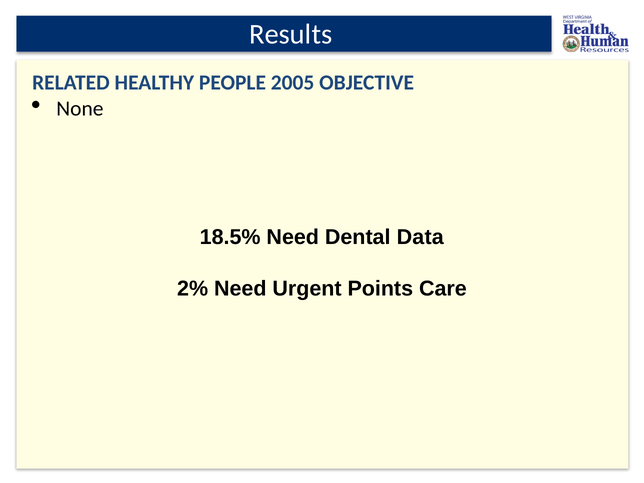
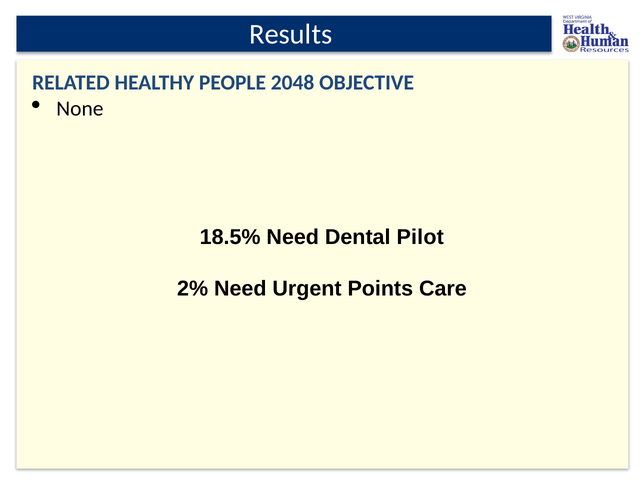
2005: 2005 -> 2048
Data: Data -> Pilot
